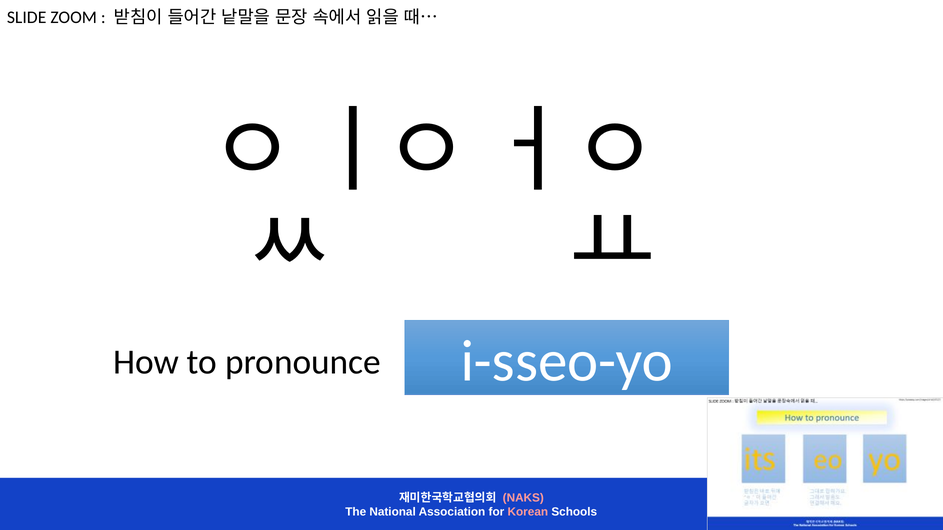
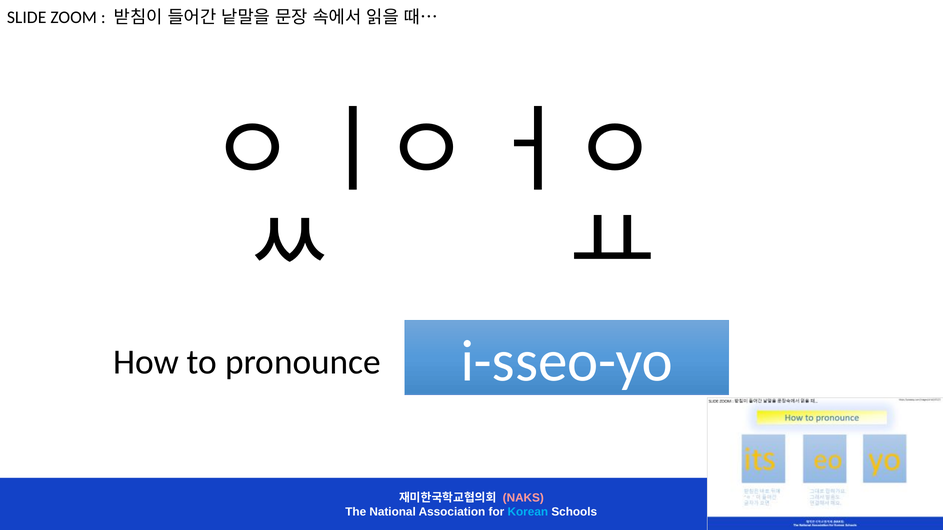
Korean colour: pink -> light blue
